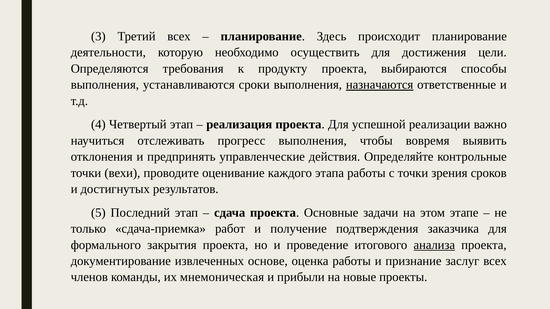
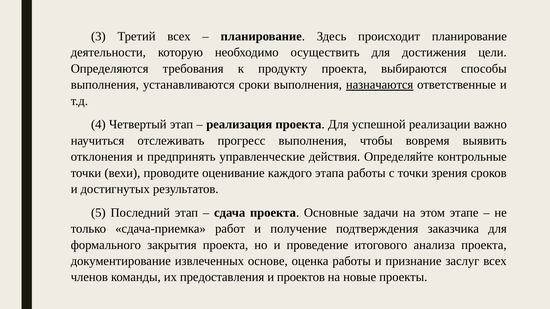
анализа underline: present -> none
мнемоническая: мнемоническая -> предоставления
прибыли: прибыли -> проектов
